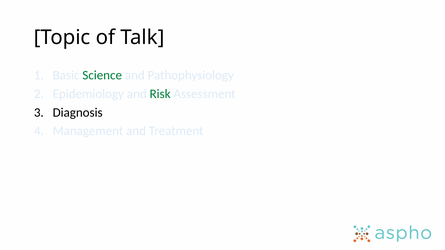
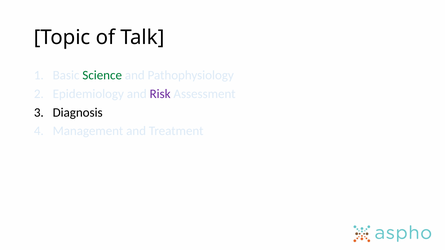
Risk colour: green -> purple
